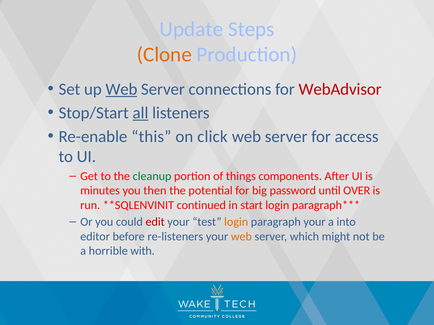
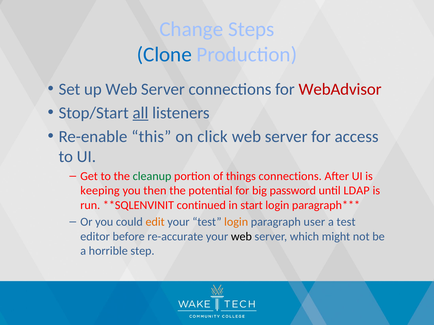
Update: Update -> Change
Clone colour: orange -> blue
Web at (121, 89) underline: present -> none
things components: components -> connections
minutes: minutes -> keeping
OVER: OVER -> LDAP
edit colour: red -> orange
paragraph your: your -> user
a into: into -> test
re-listeners: re-listeners -> re-accurate
web at (241, 237) colour: orange -> black
with: with -> step
